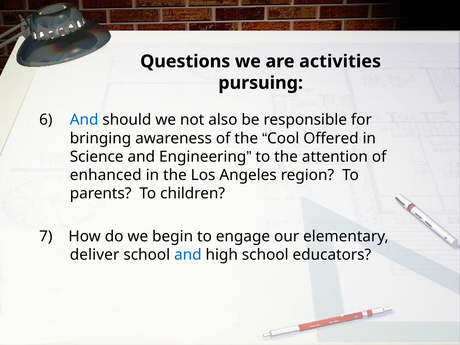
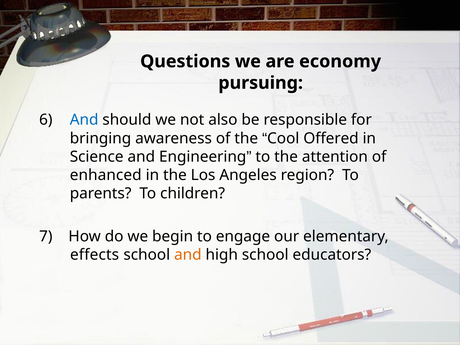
activities: activities -> economy
deliver: deliver -> effects
and at (188, 255) colour: blue -> orange
